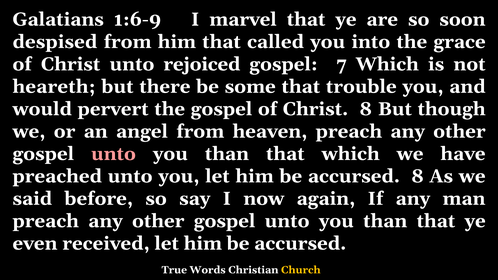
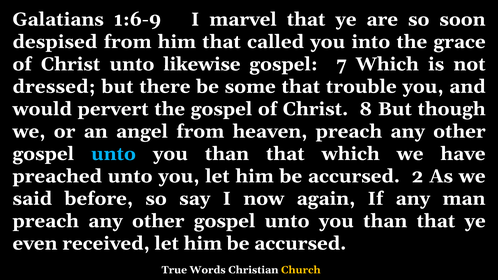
rejoiced: rejoiced -> likewise
heareth: heareth -> dressed
unto at (113, 154) colour: pink -> light blue
accursed 8: 8 -> 2
